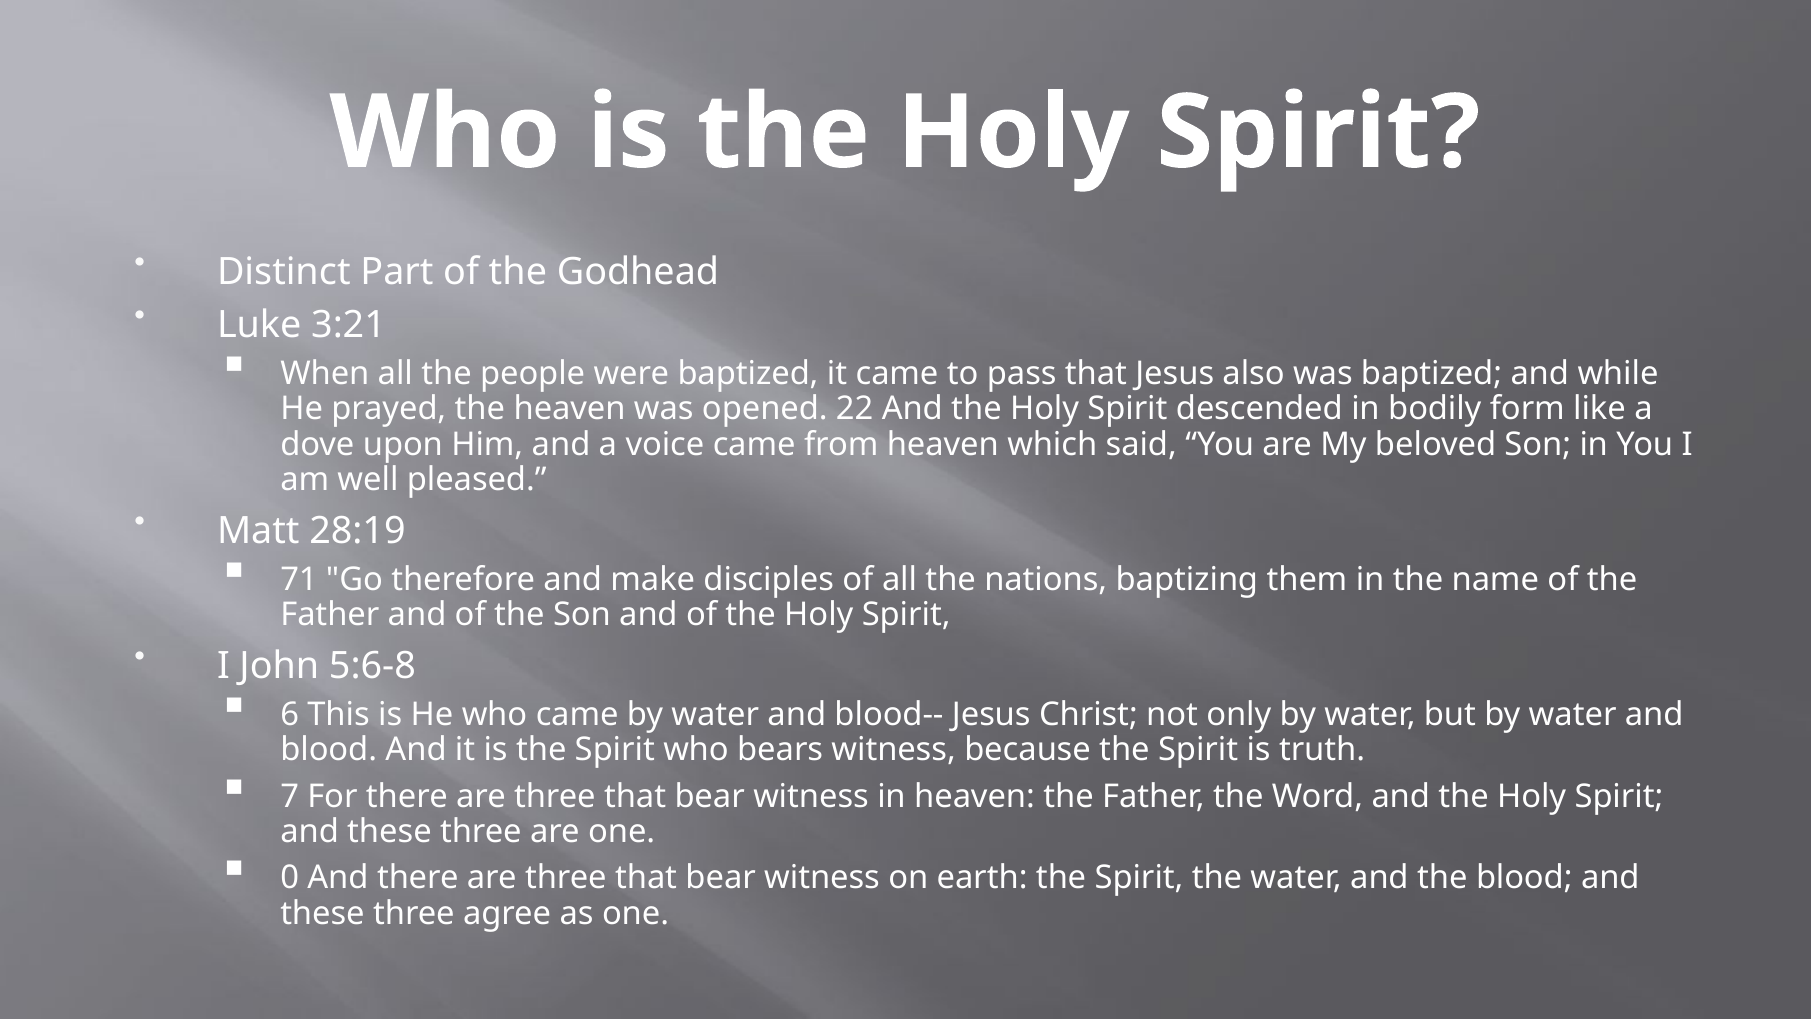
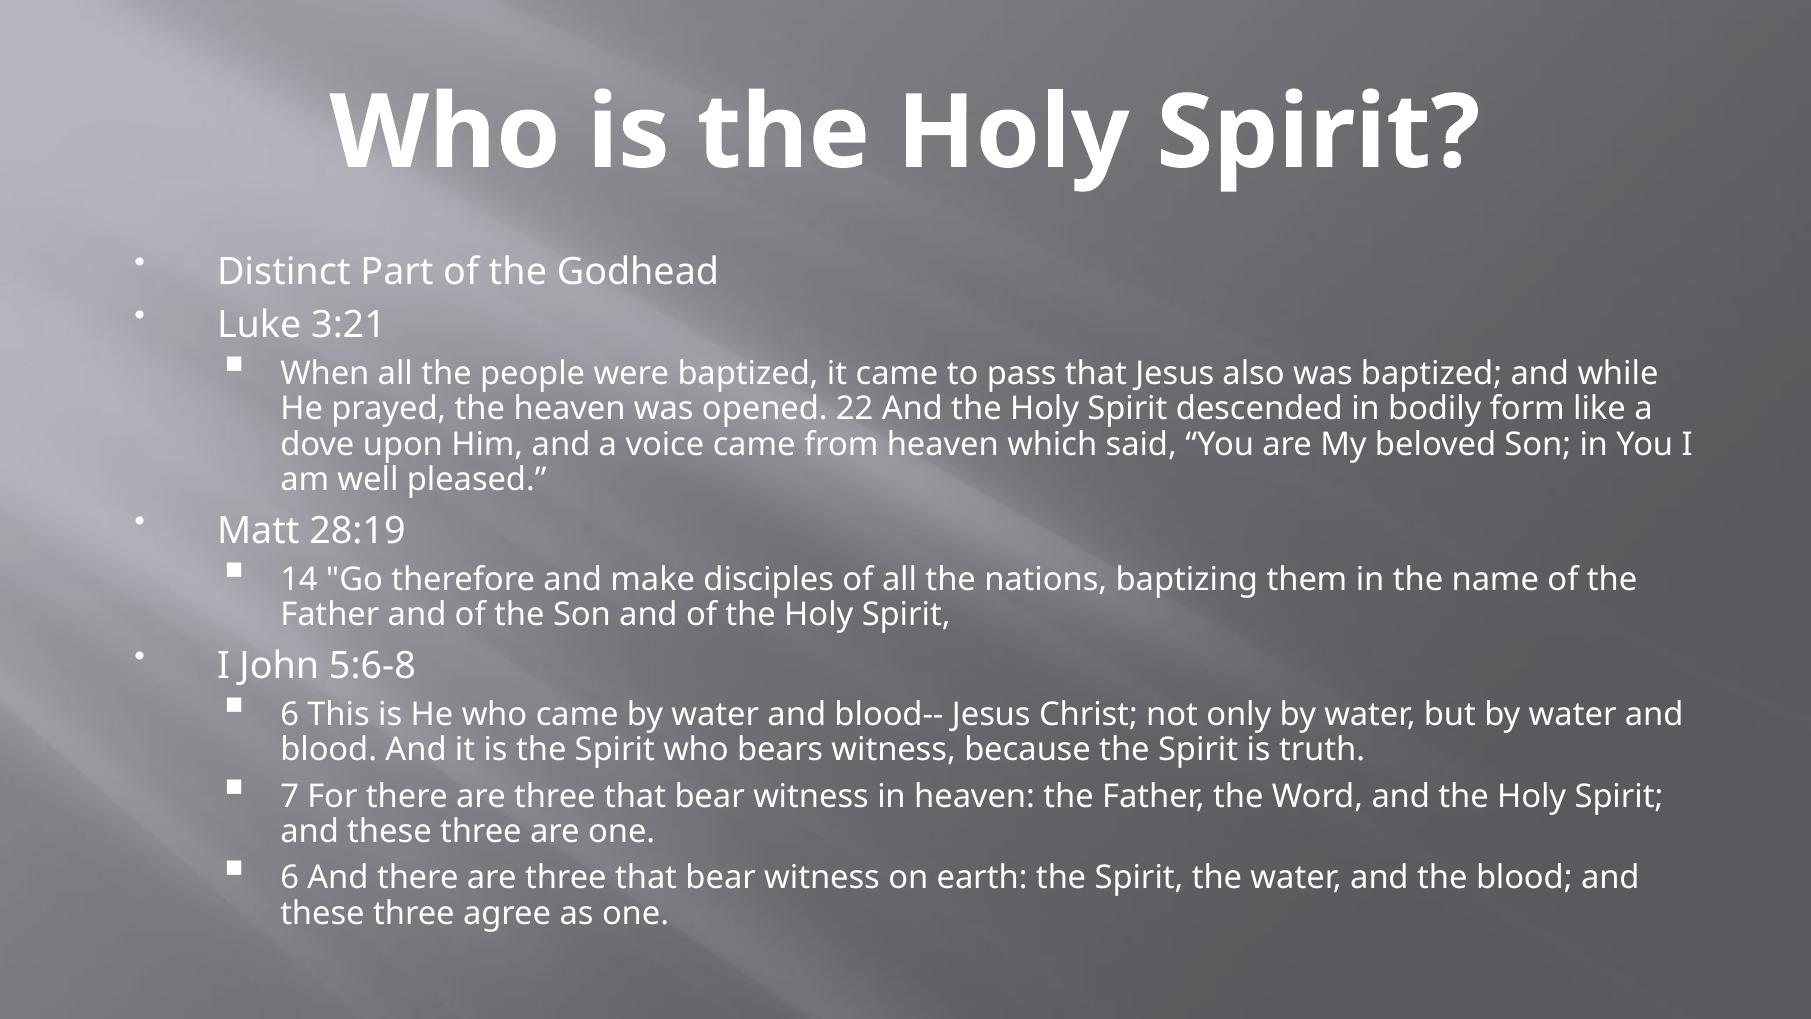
71: 71 -> 14
0 at (290, 878): 0 -> 6
